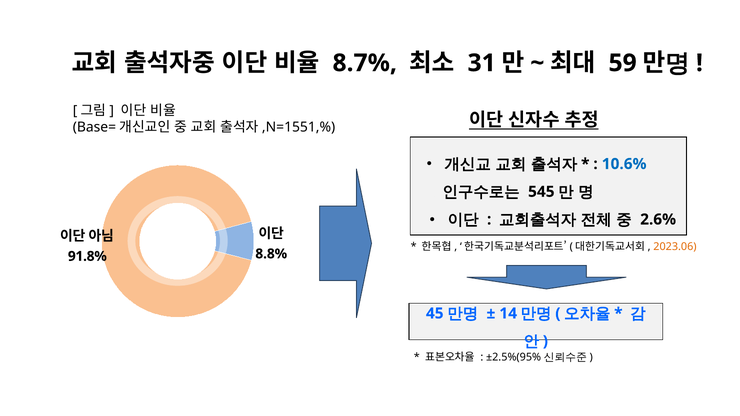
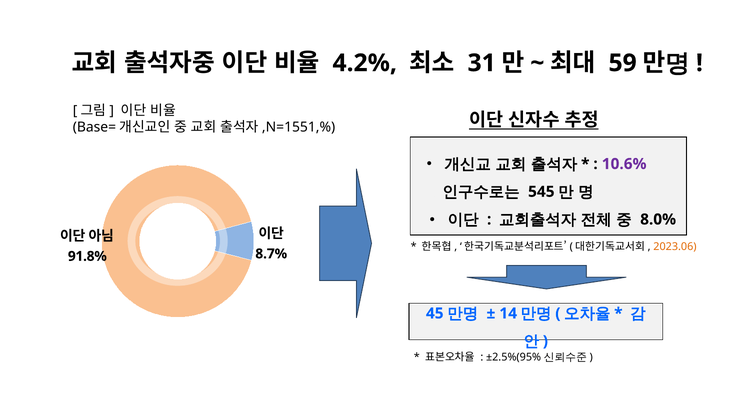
8.7%: 8.7% -> 4.2%
10.6% colour: blue -> purple
2.6%: 2.6% -> 8.0%
8.8%: 8.8% -> 8.7%
